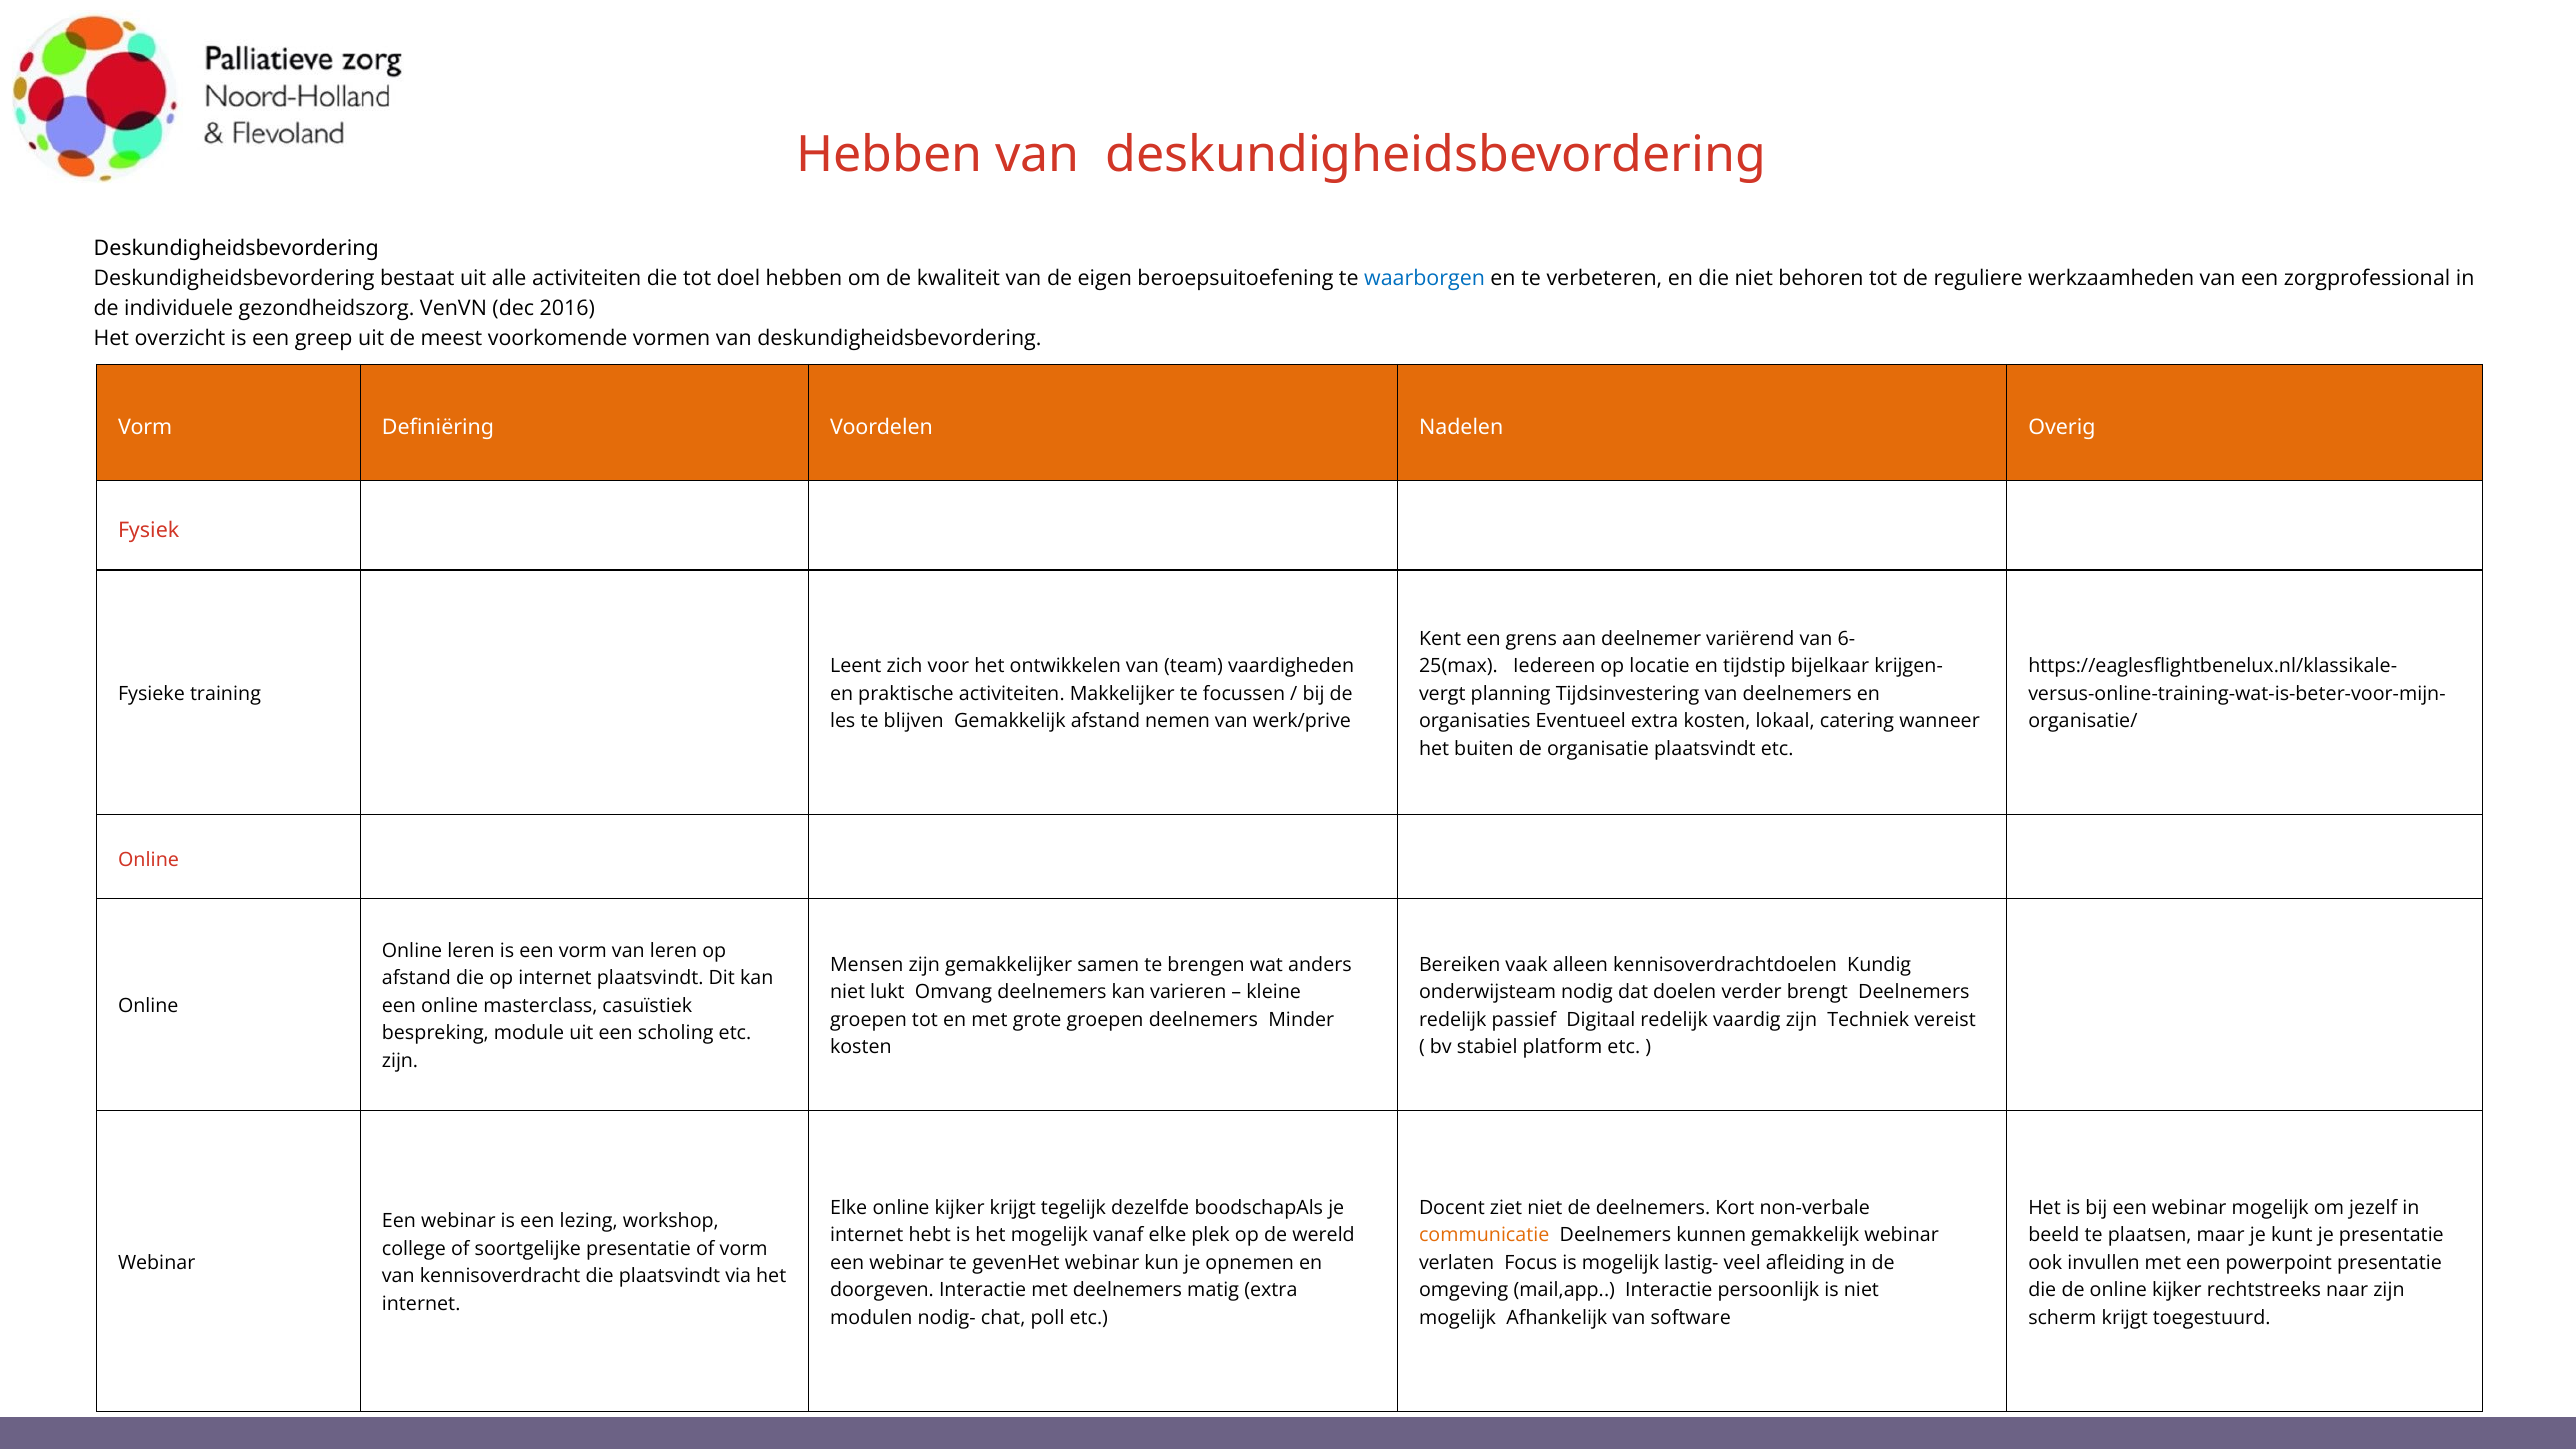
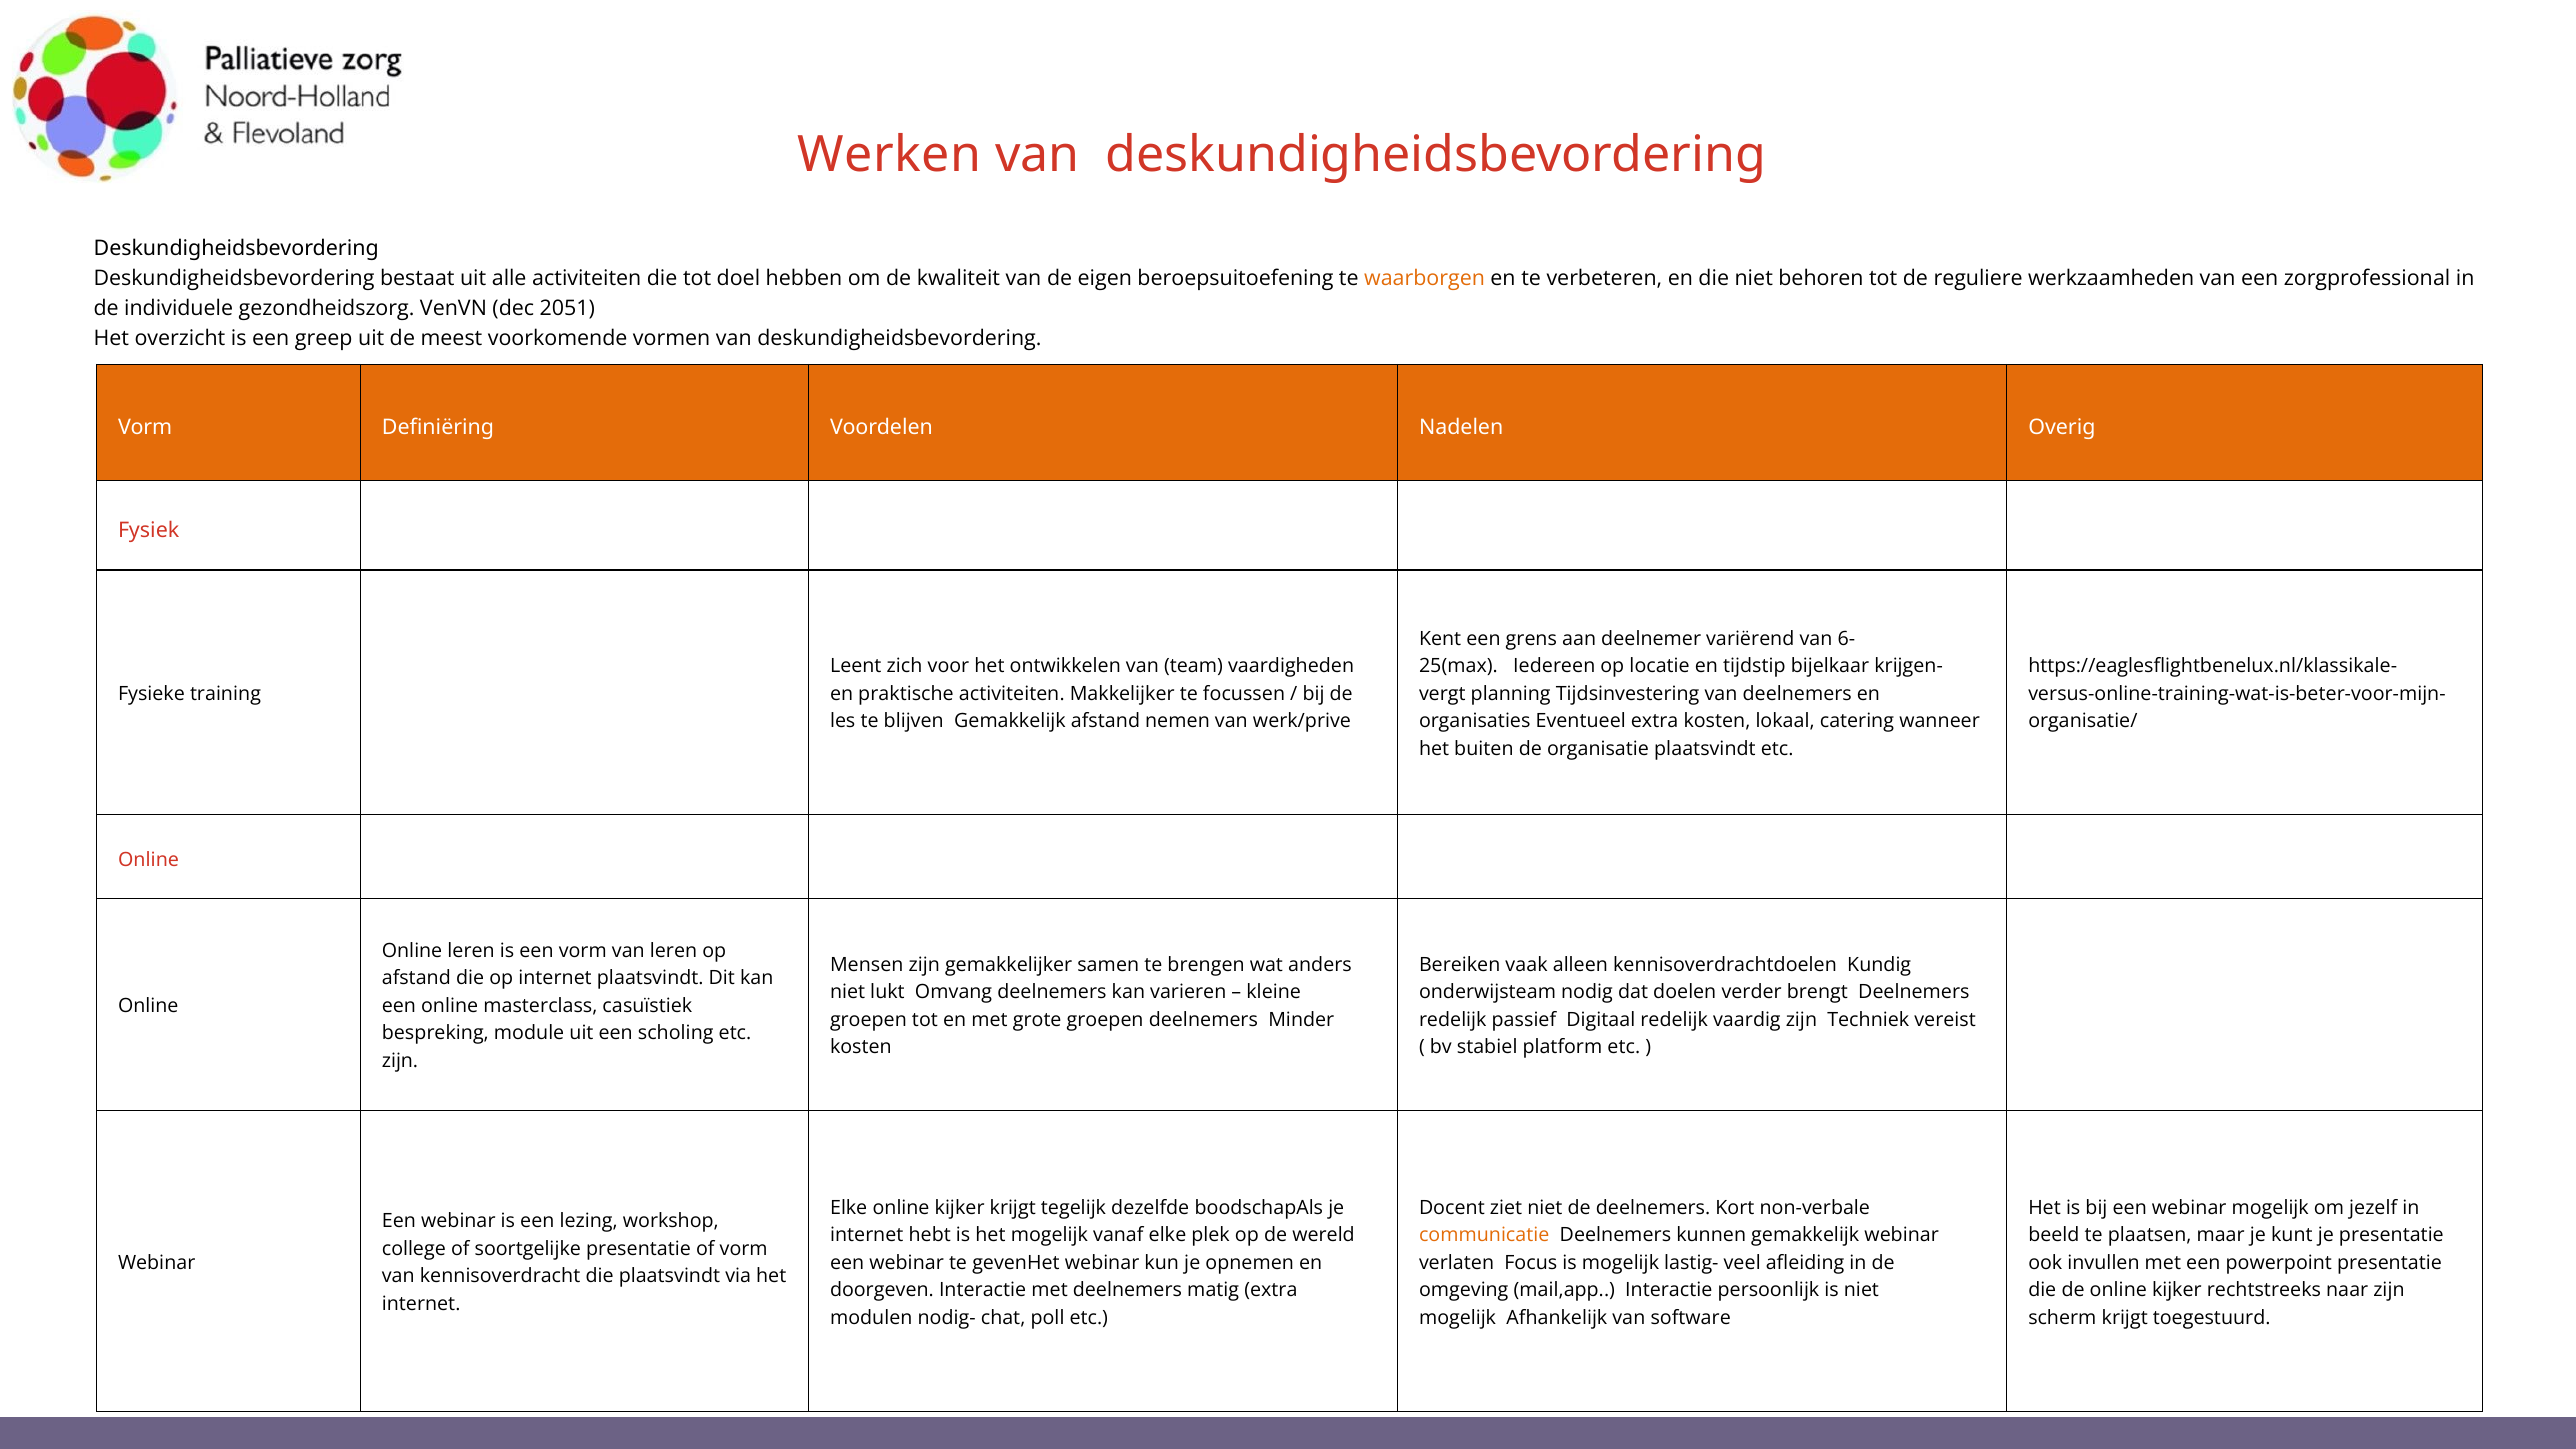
Hebben at (890, 155): Hebben -> Werken
waarborgen colour: blue -> orange
2016: 2016 -> 2051
